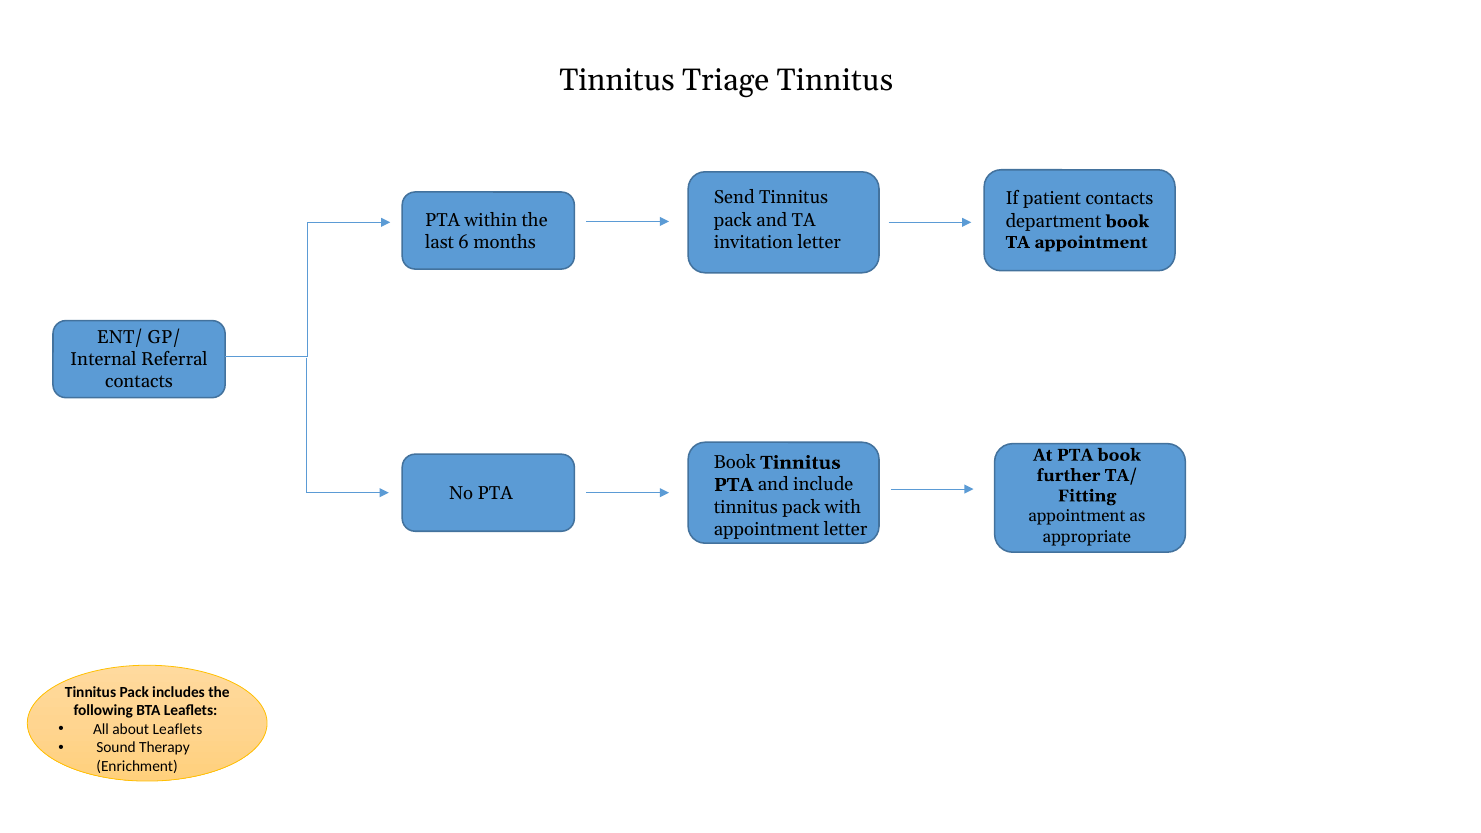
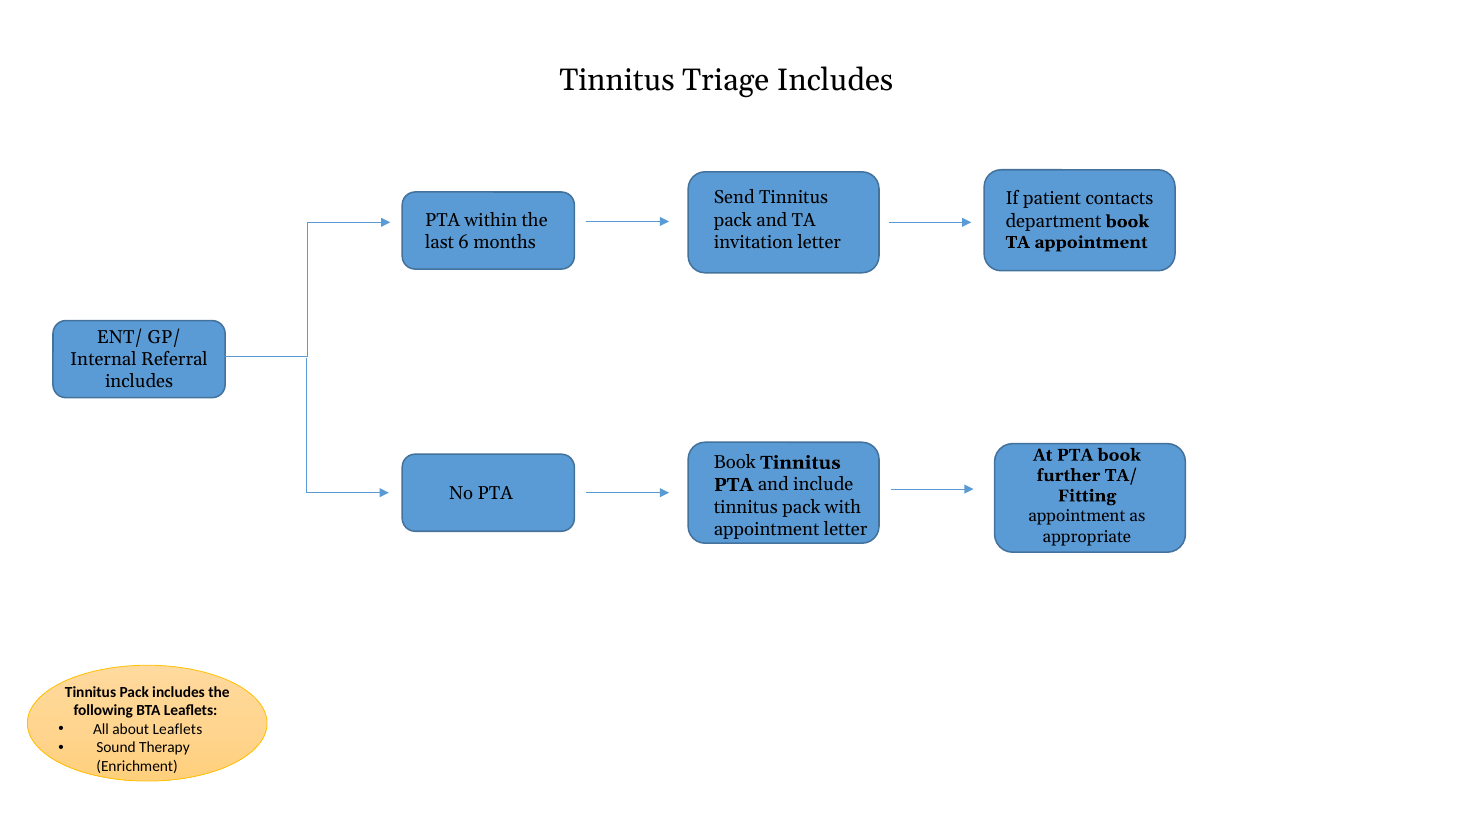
Triage Tinnitus: Tinnitus -> Includes
contacts at (139, 381): contacts -> includes
